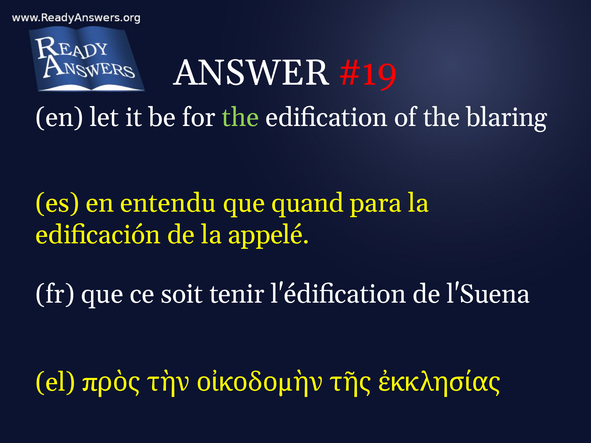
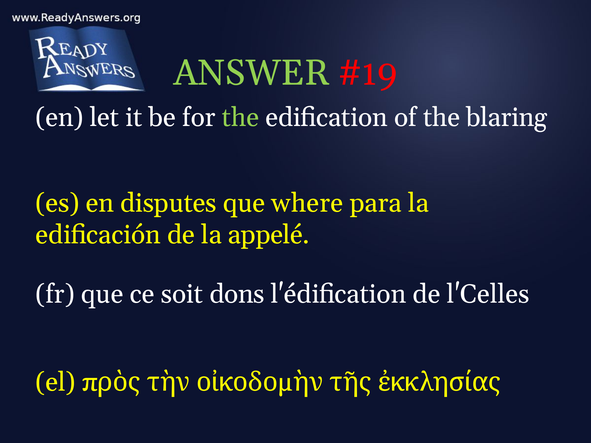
ANSWER colour: white -> light green
entendu: entendu -> disputes
quand: quand -> where
tenir: tenir -> dons
l'Suena: l'Suena -> l'Celles
